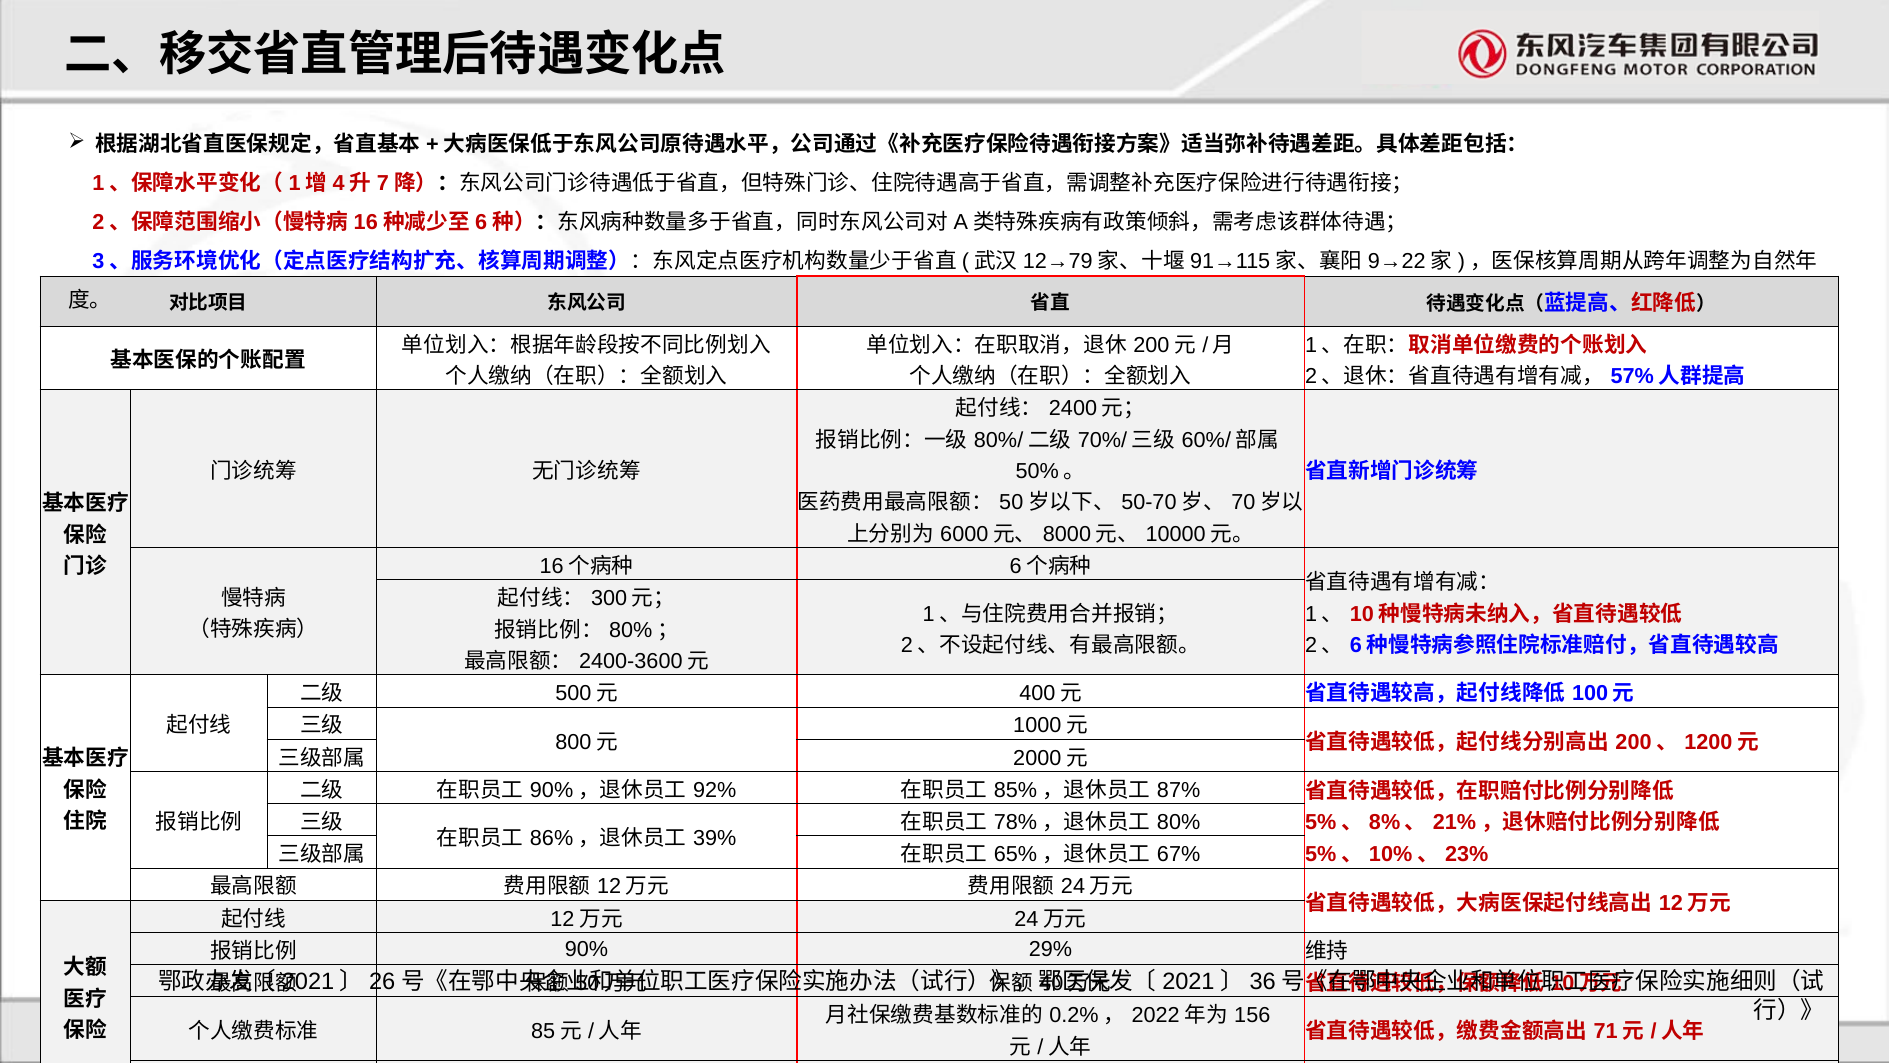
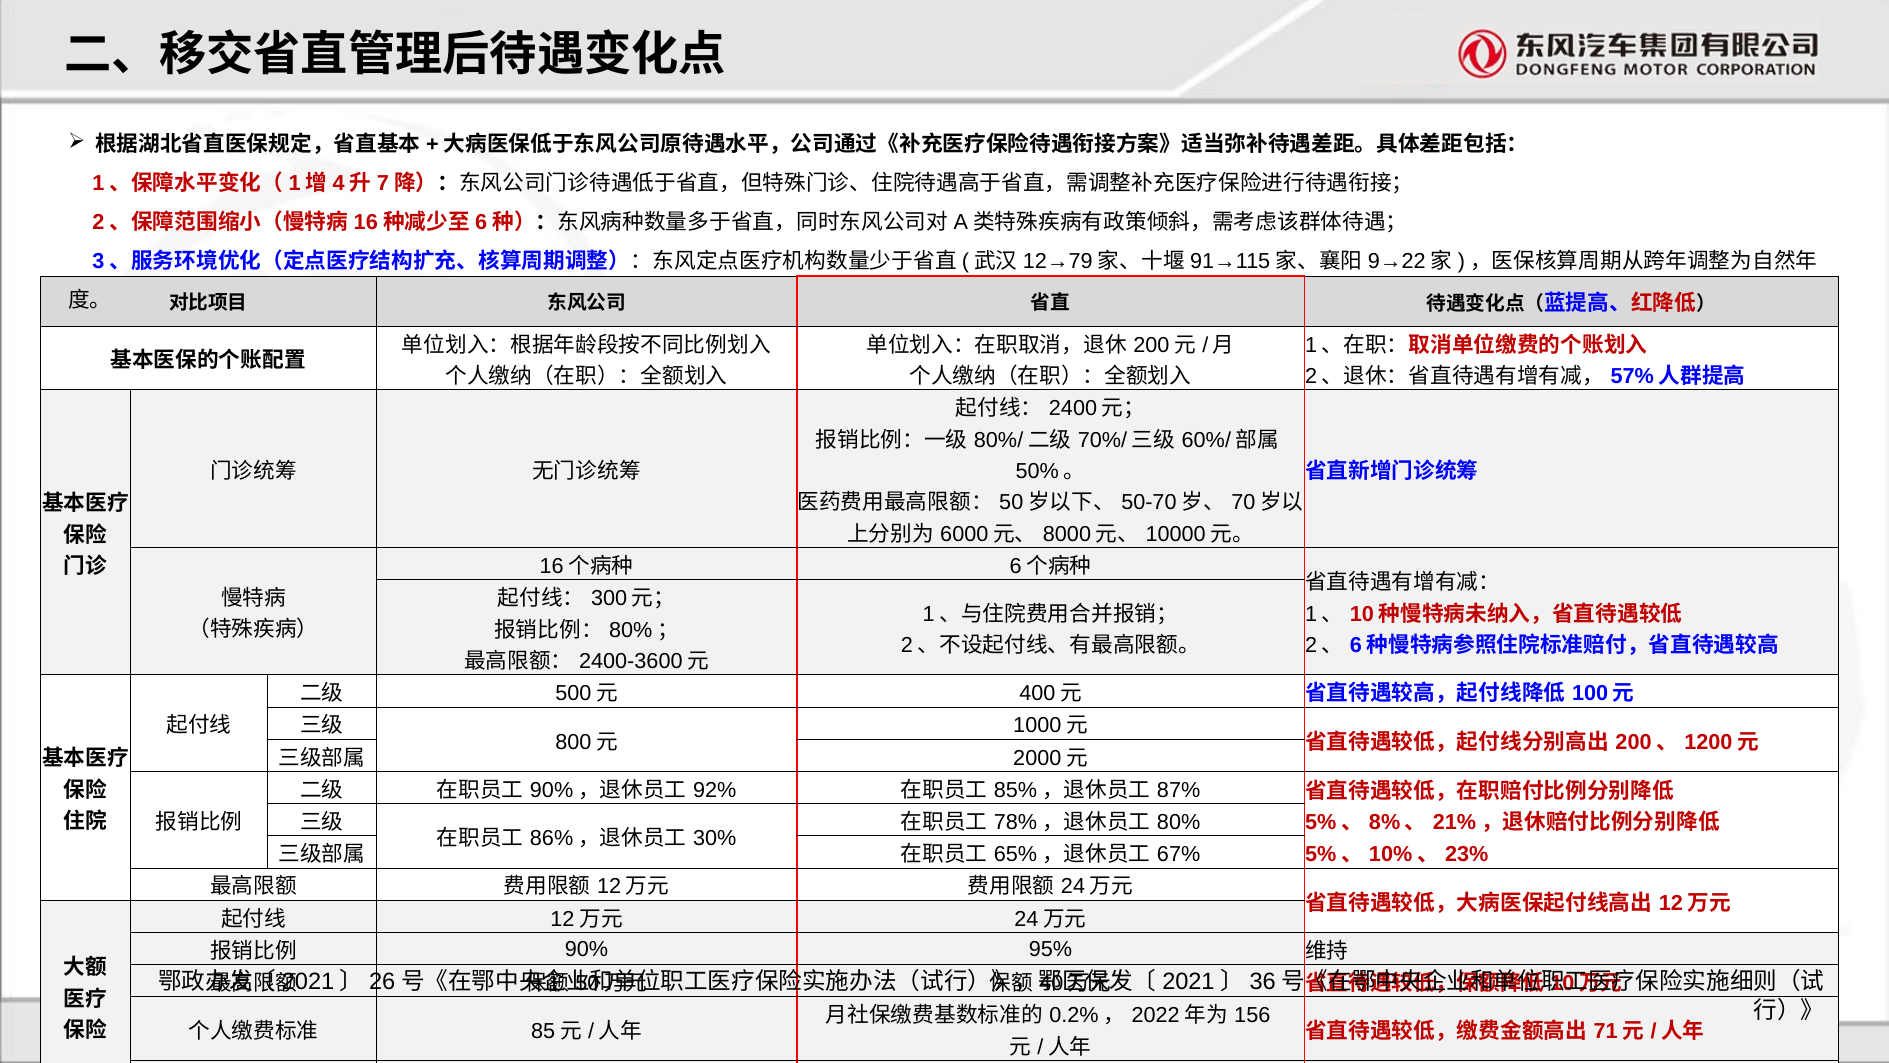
39%: 39% -> 30%
29%: 29% -> 95%
